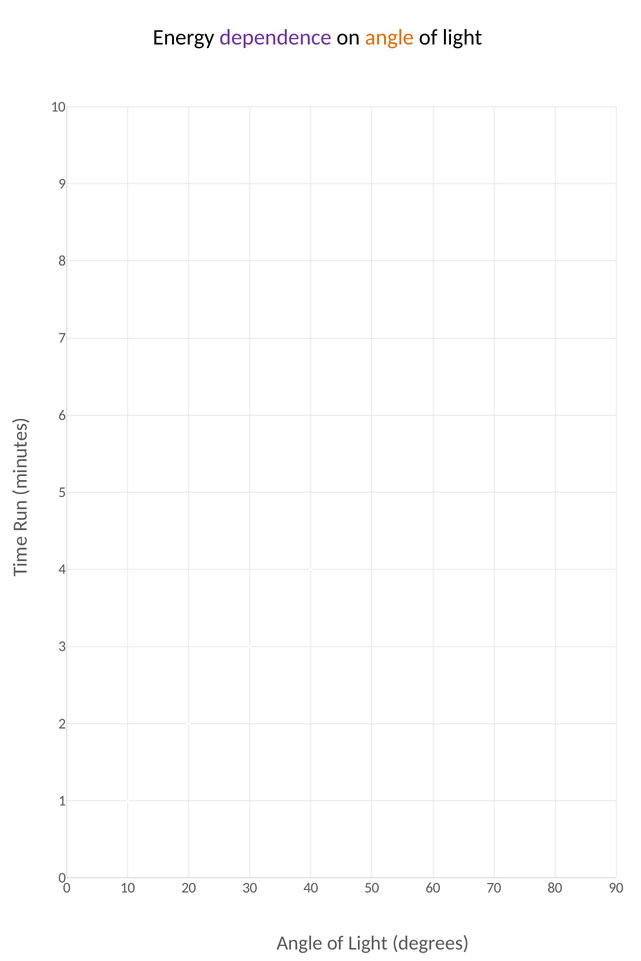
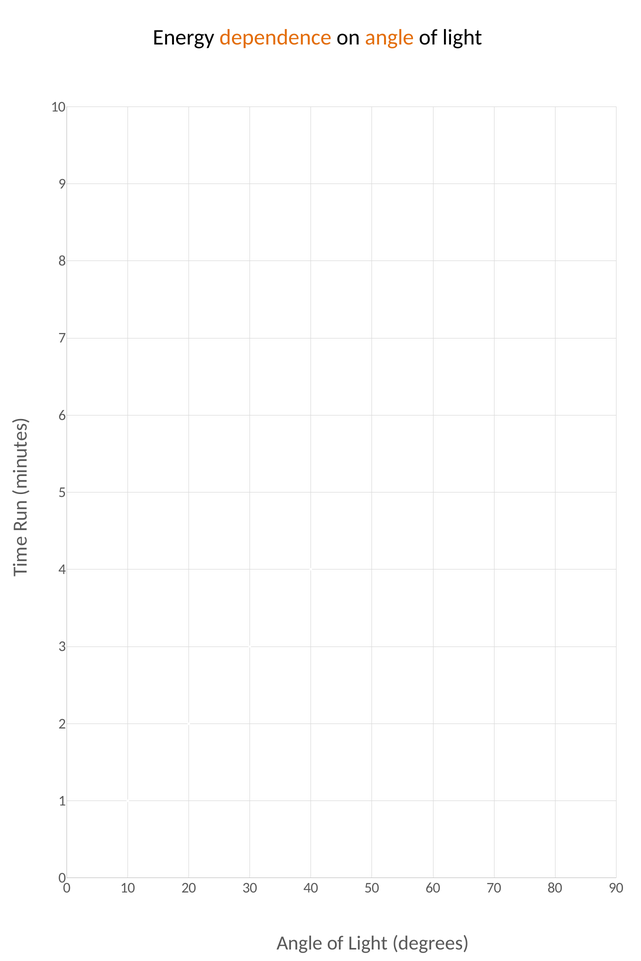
dependence colour: purple -> orange
